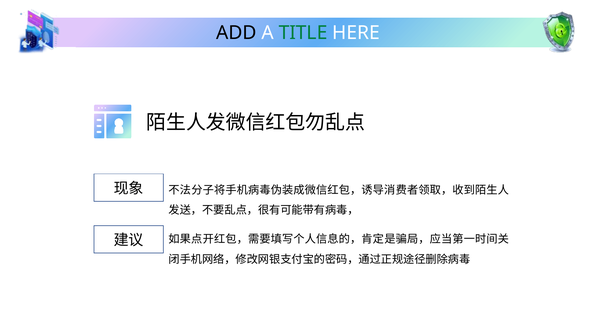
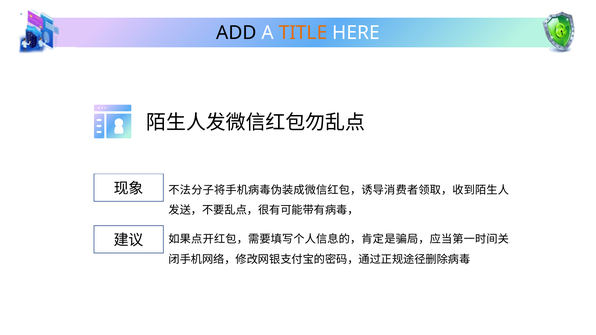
TITLE colour: green -> orange
